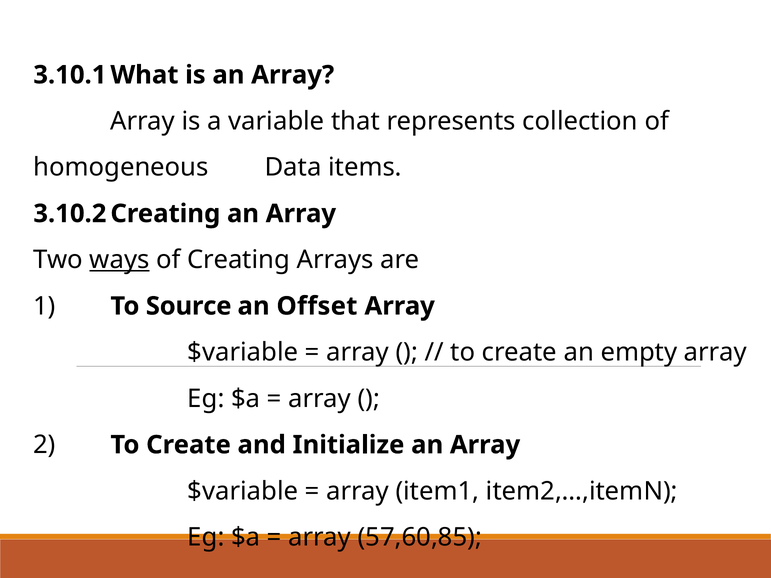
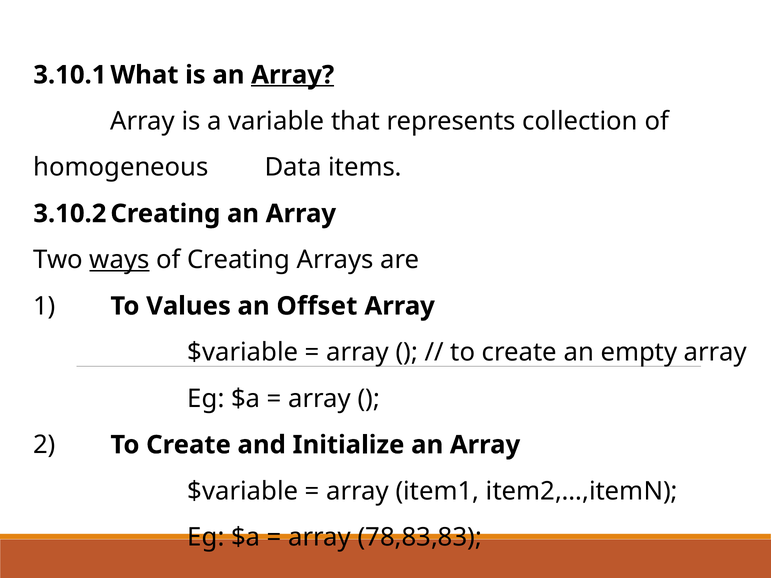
Array at (293, 75) underline: none -> present
Source: Source -> Values
57,60,85: 57,60,85 -> 78,83,83
